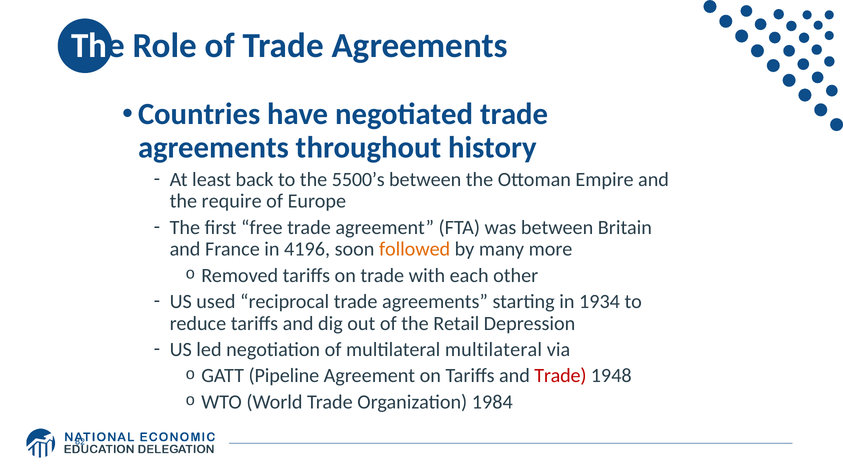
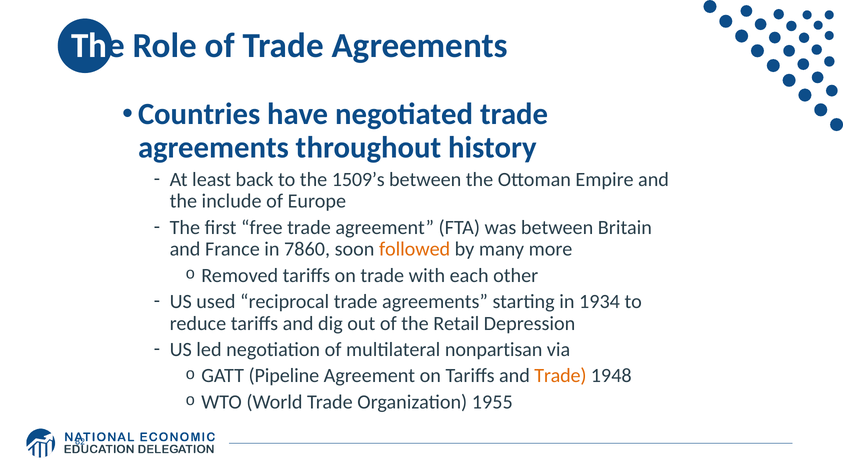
5500’s: 5500’s -> 1509’s
require: require -> include
4196: 4196 -> 7860
multilateral multilateral: multilateral -> nonpartisan
Trade at (560, 376) colour: red -> orange
1984: 1984 -> 1955
